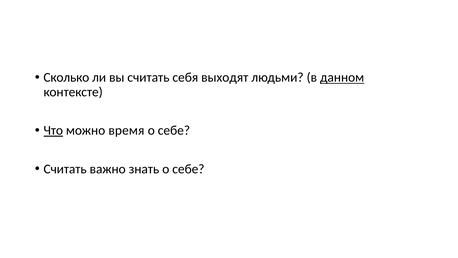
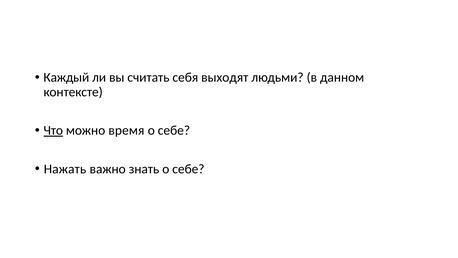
Сколько: Сколько -> Каждый
данном underline: present -> none
Считать at (65, 169): Считать -> Нажать
